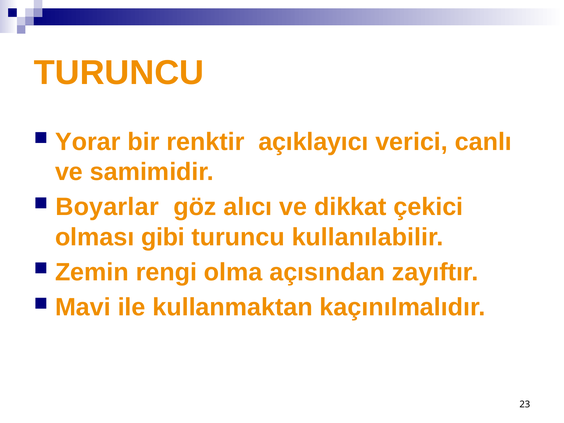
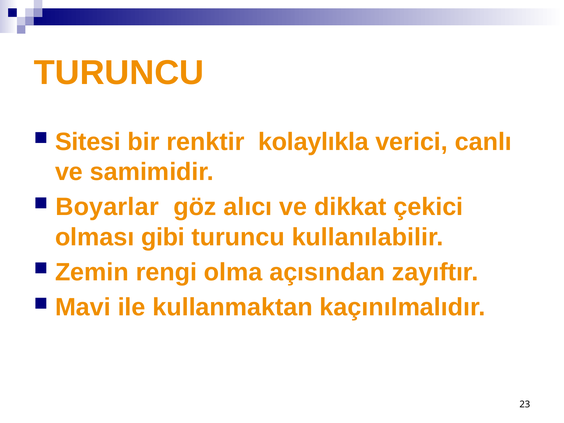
Yorar: Yorar -> Sitesi
açıklayıcı: açıklayıcı -> kolaylıkla
